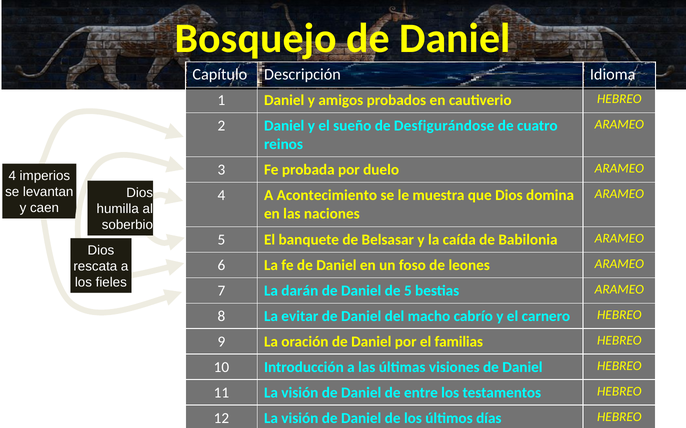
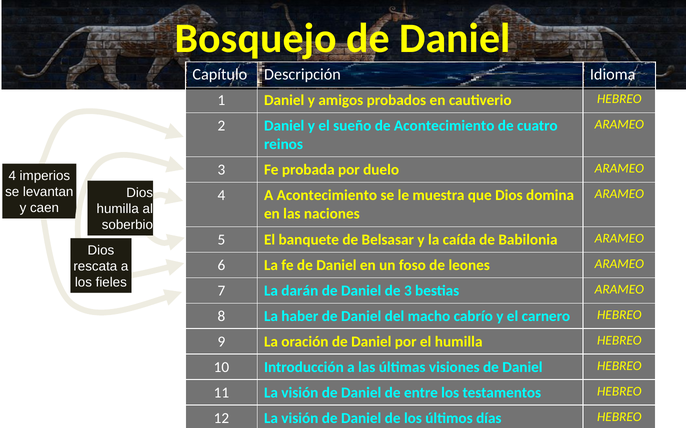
de Desfigurándose: Desfigurándose -> Acontecimiento
de 5: 5 -> 3
evitar: evitar -> haber
el familias: familias -> humilla
